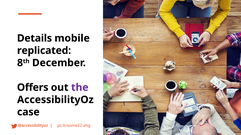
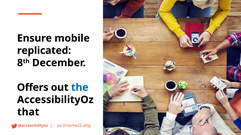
Details: Details -> Ensure
the colour: purple -> blue
case: case -> that
